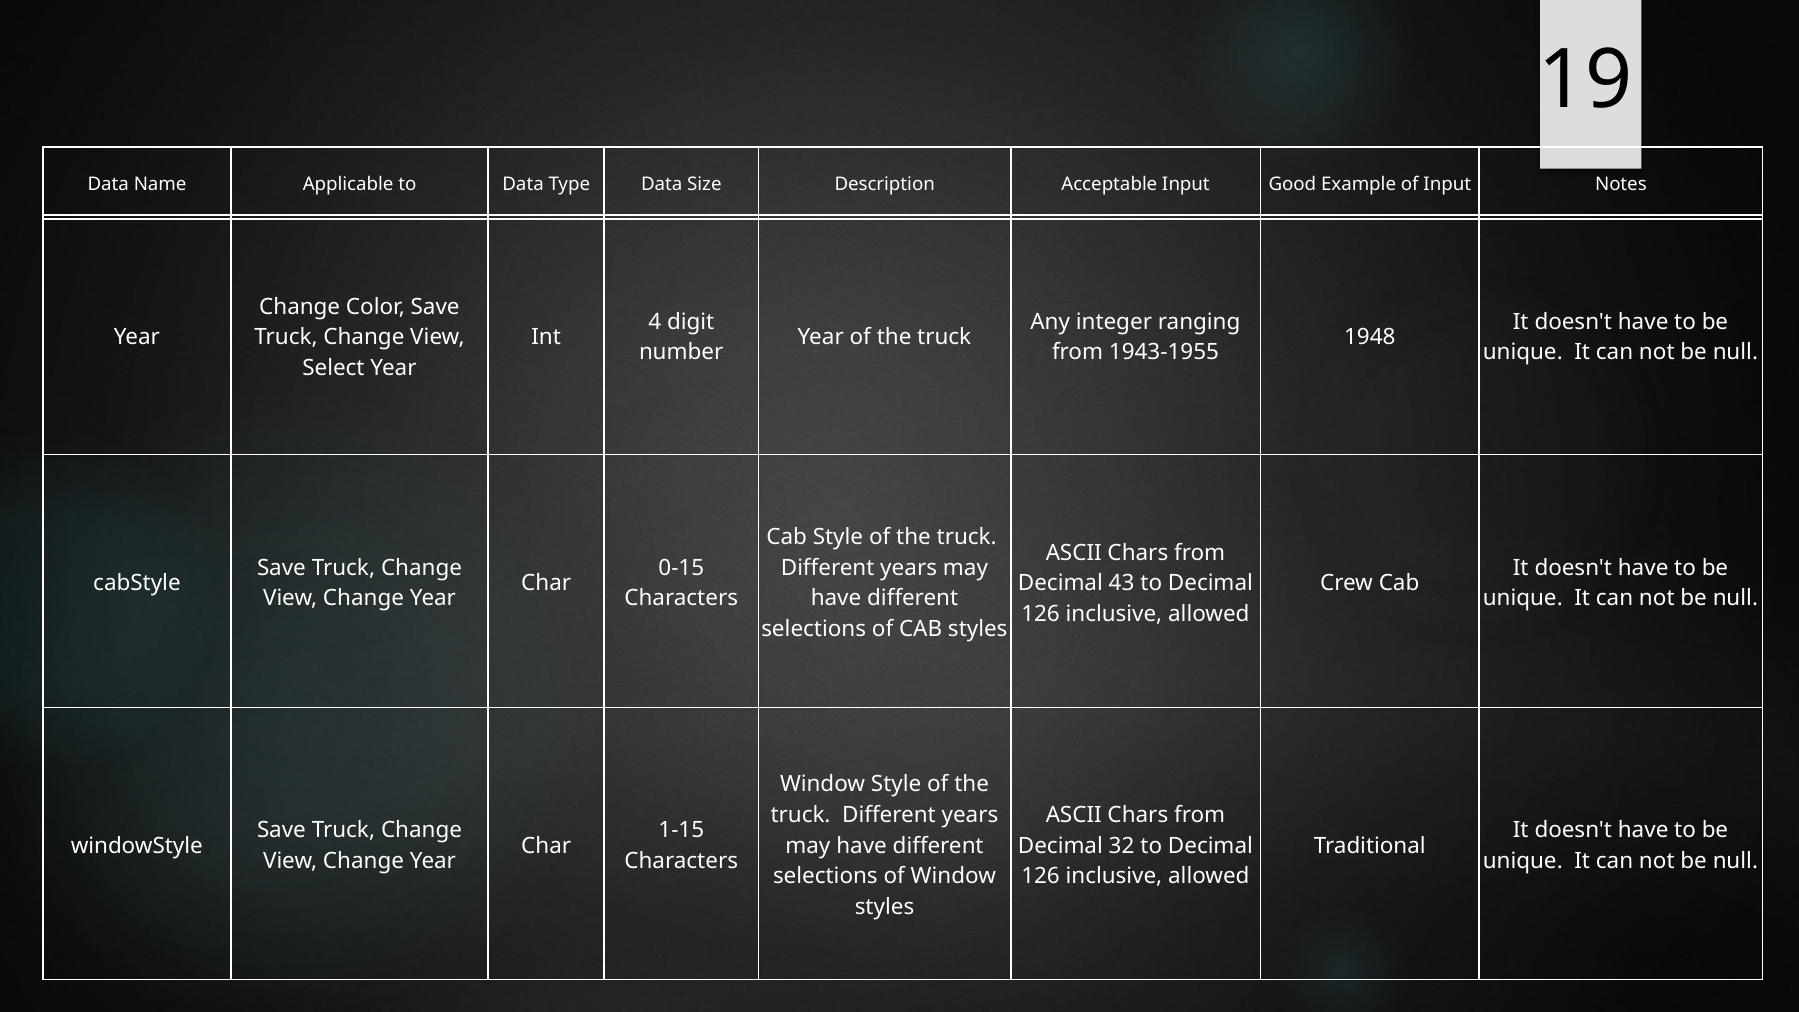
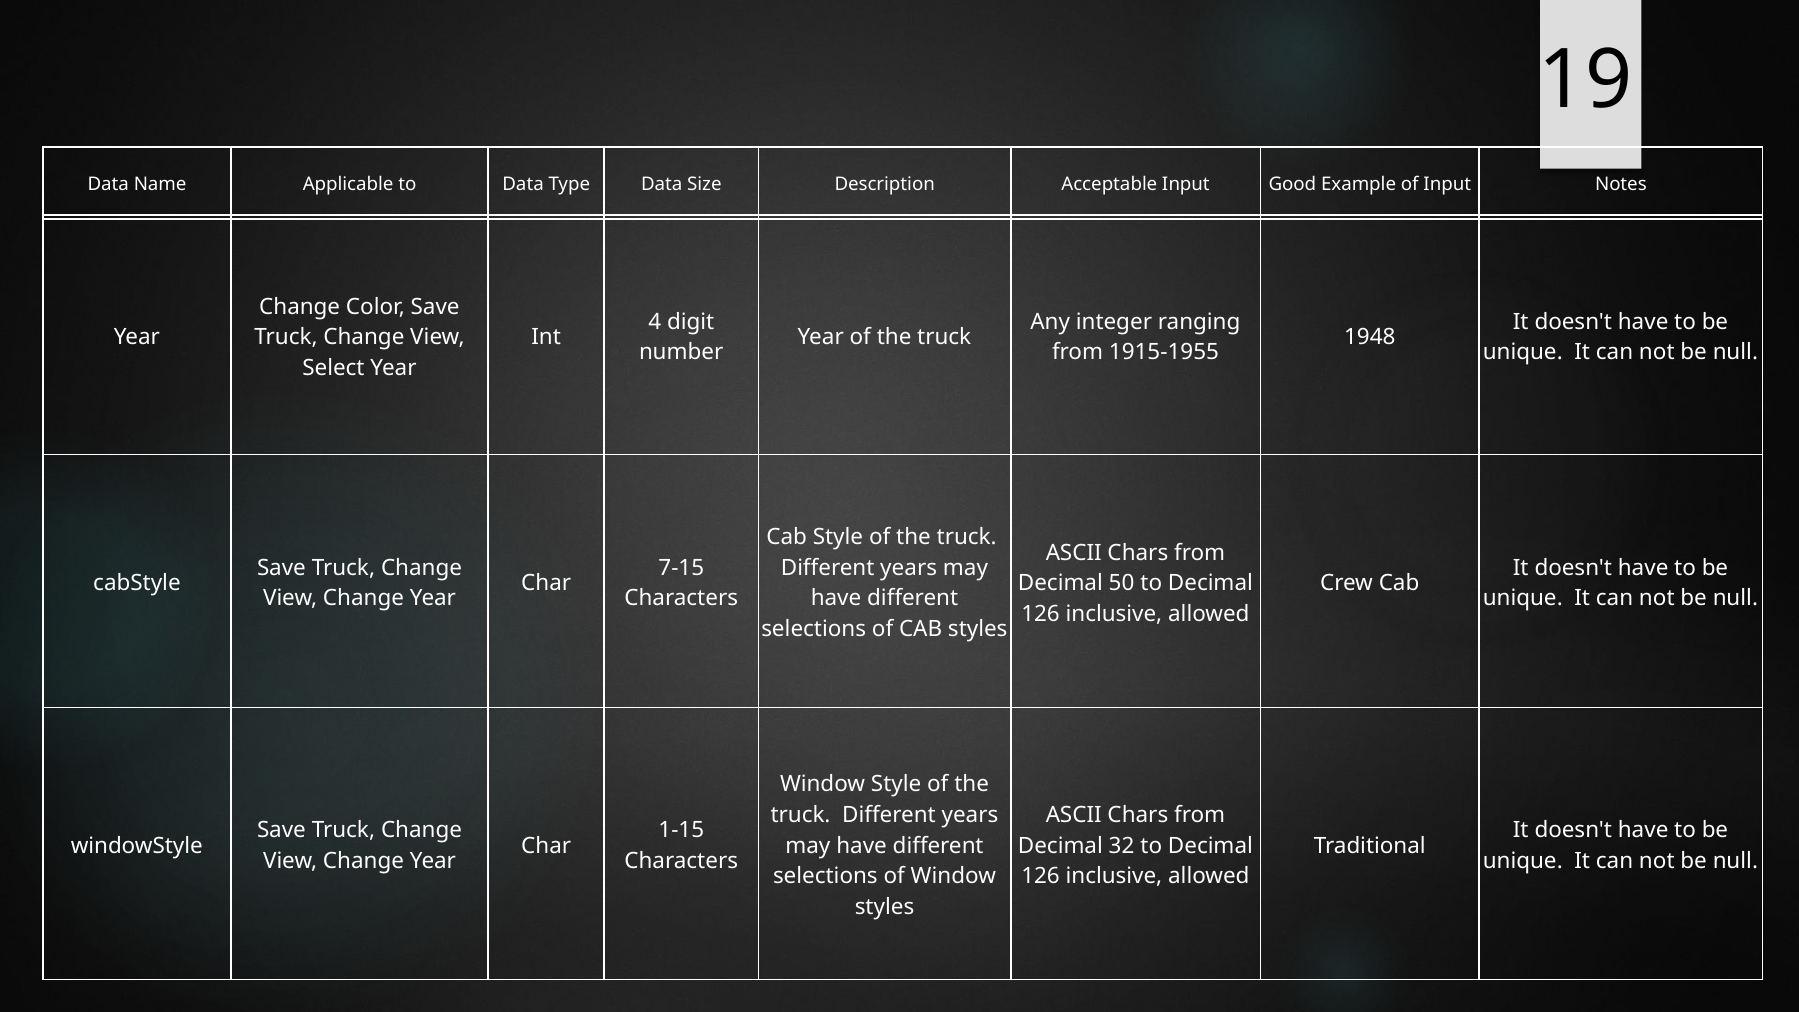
1943-1955: 1943-1955 -> 1915-1955
0-15: 0-15 -> 7-15
43: 43 -> 50
